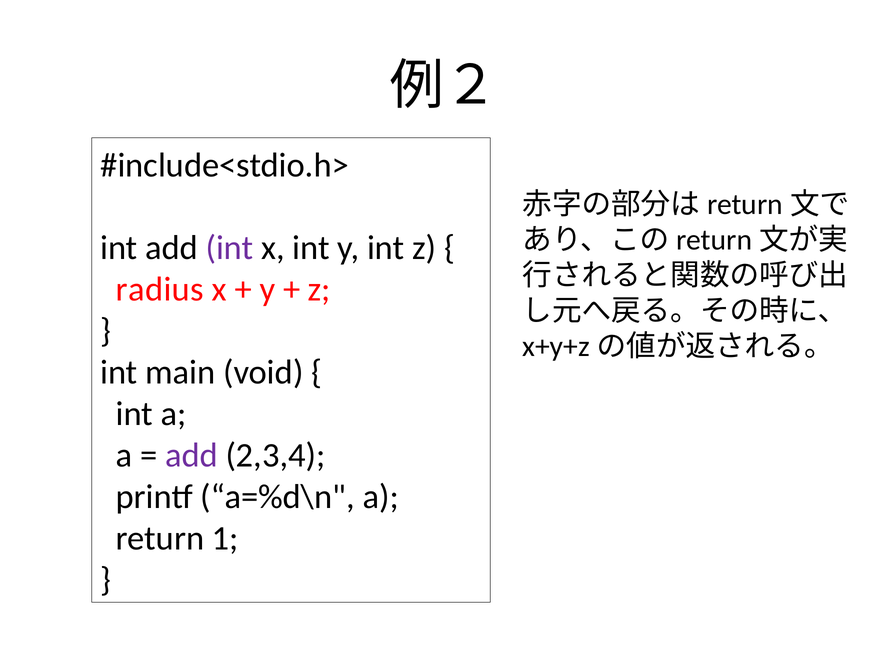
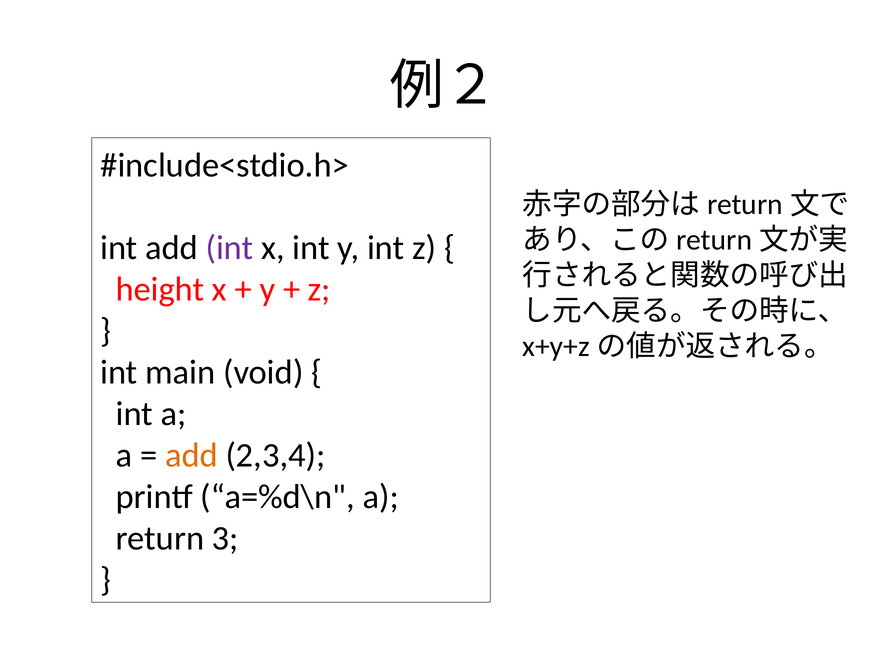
radius: radius -> height
add at (192, 455) colour: purple -> orange
1: 1 -> 3
